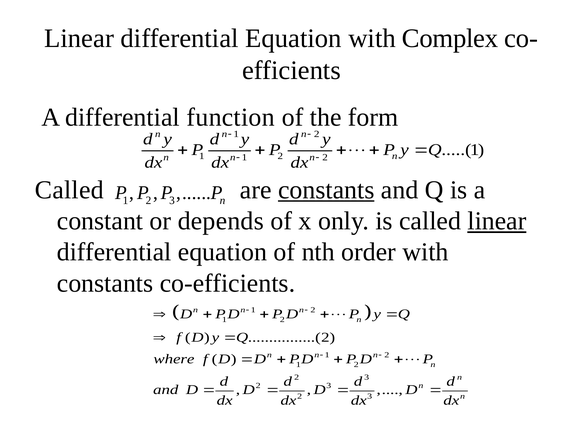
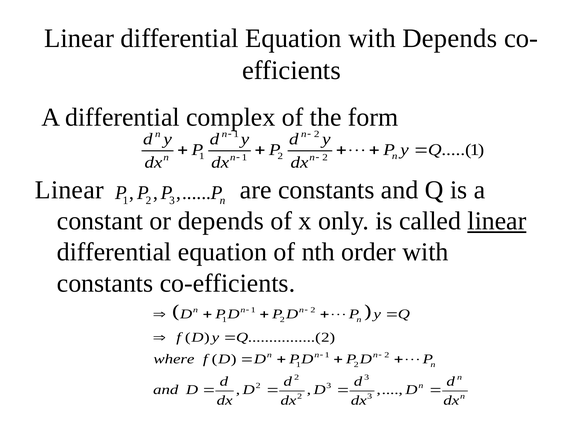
with Complex: Complex -> Depends
function: function -> complex
Called at (69, 190): Called -> Linear
constants at (326, 190) underline: present -> none
